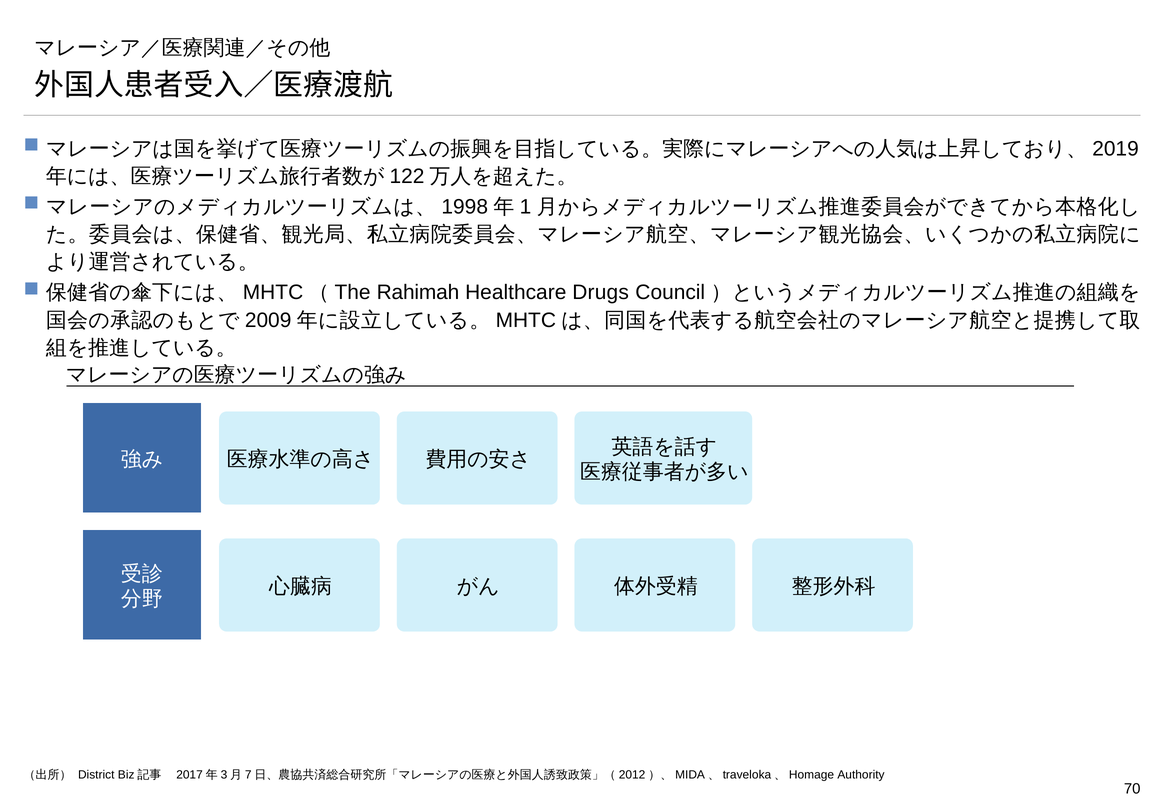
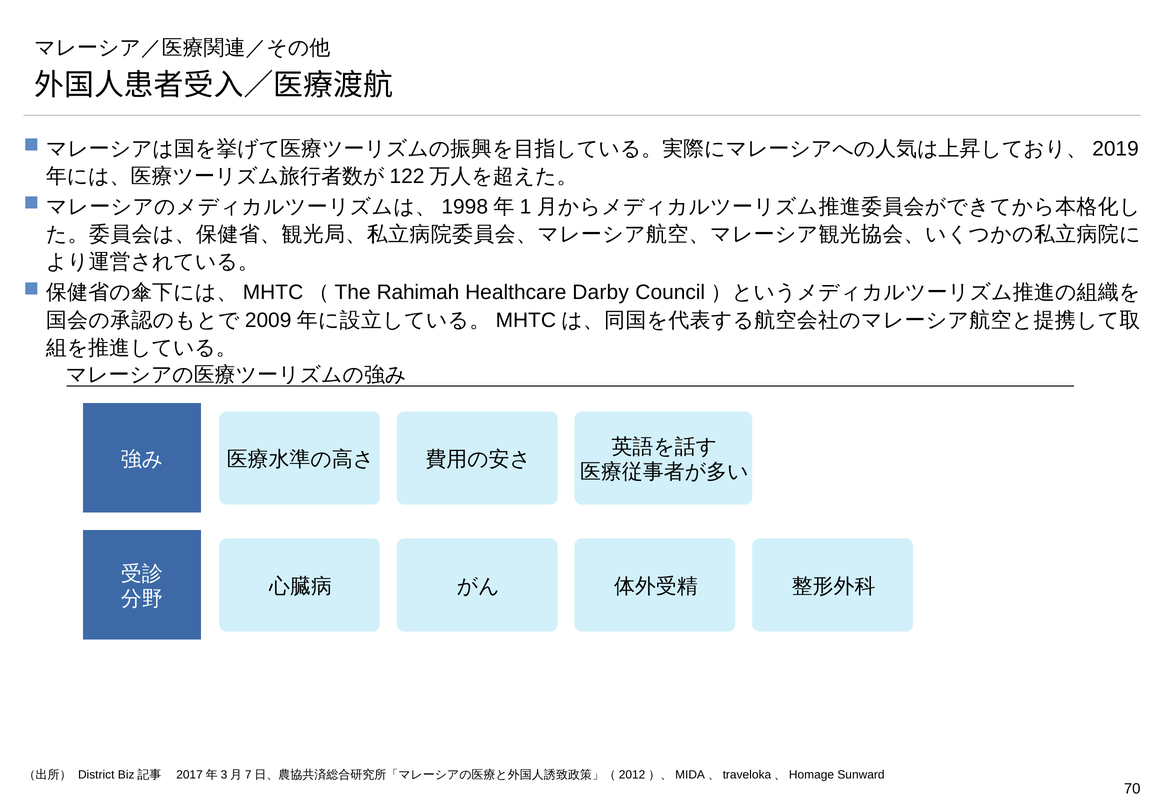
Drugs: Drugs -> Darby
Authority: Authority -> Sunward
